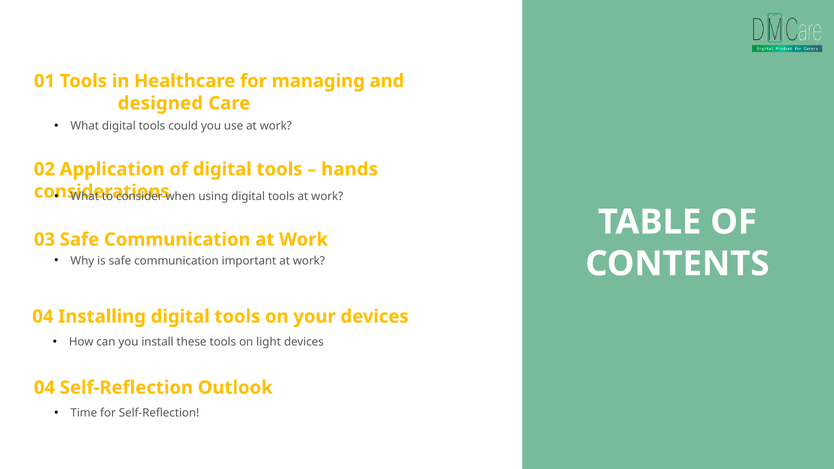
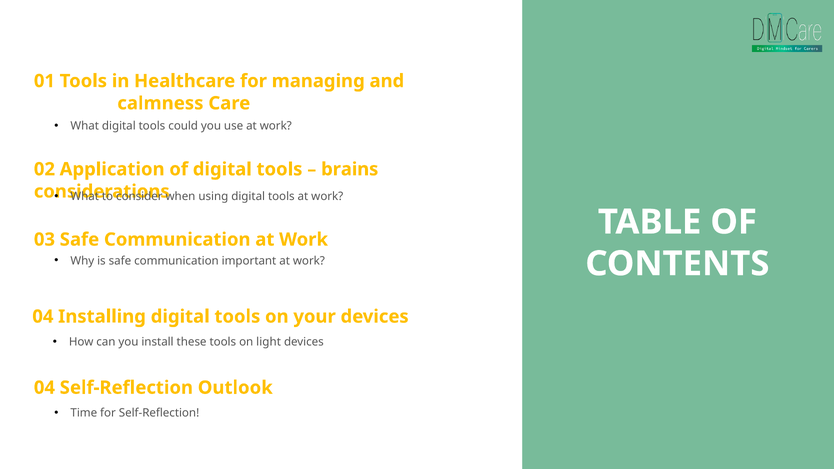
designed: designed -> calmness
hands: hands -> brains
